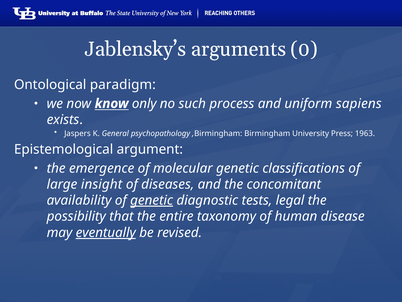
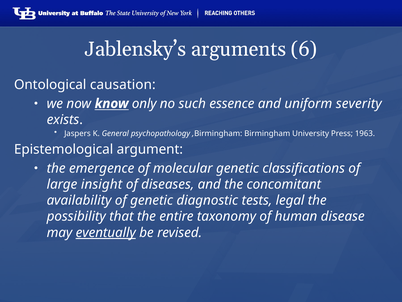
0: 0 -> 6
paradigm: paradigm -> causation
process: process -> essence
sapiens: sapiens -> severity
genetic at (152, 200) underline: present -> none
